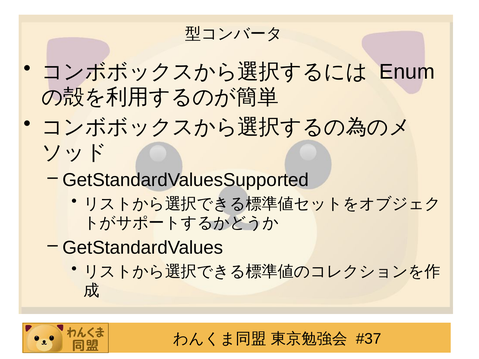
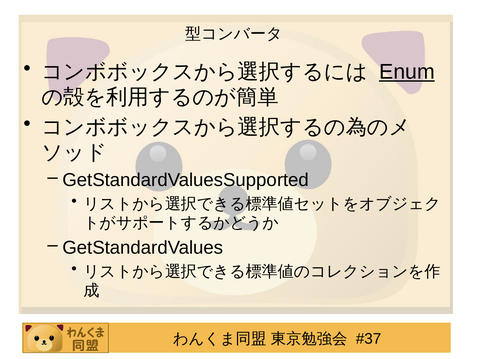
Enum underline: none -> present
